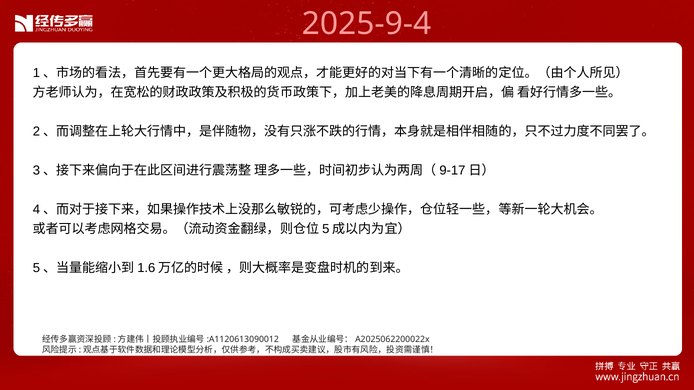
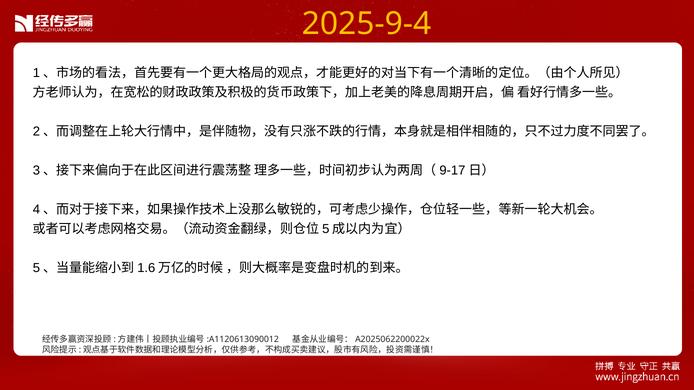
2025-9-4 colour: pink -> yellow
